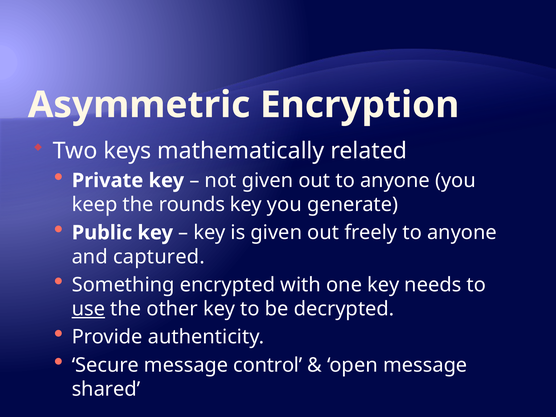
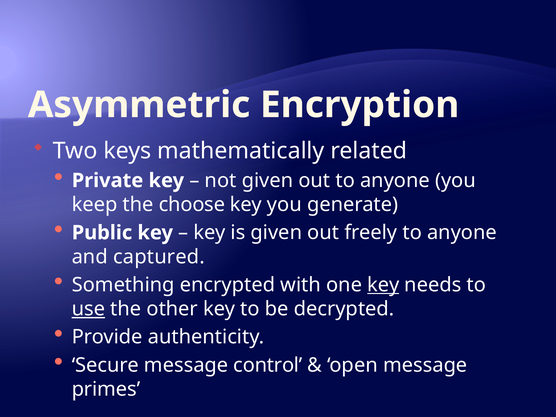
rounds: rounds -> choose
key at (383, 285) underline: none -> present
shared: shared -> primes
